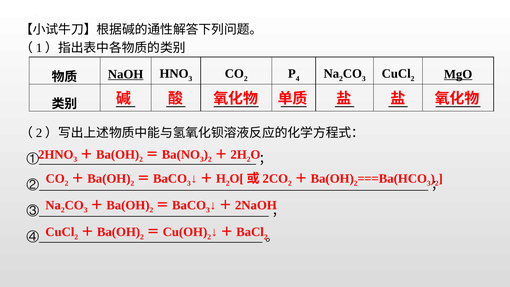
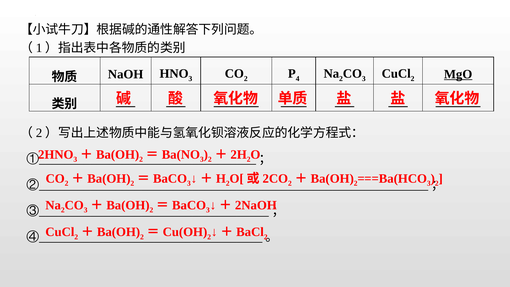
NaOH underline: present -> none
